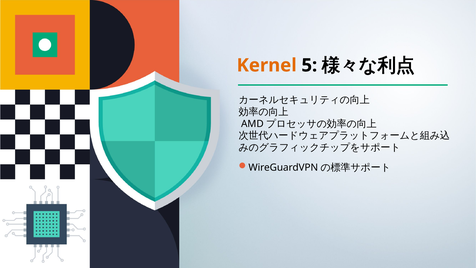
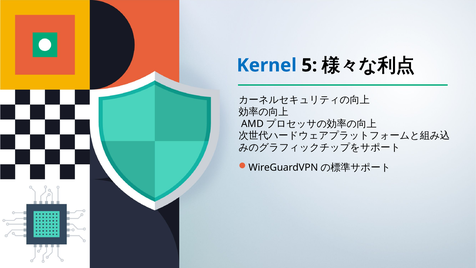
Kernel colour: orange -> blue
